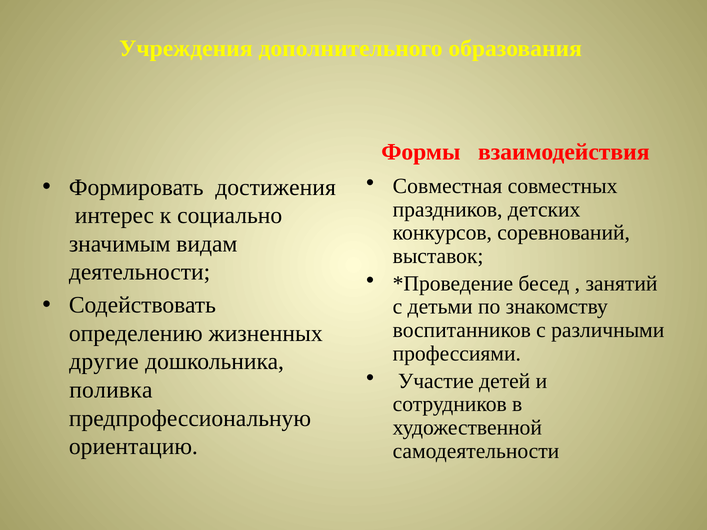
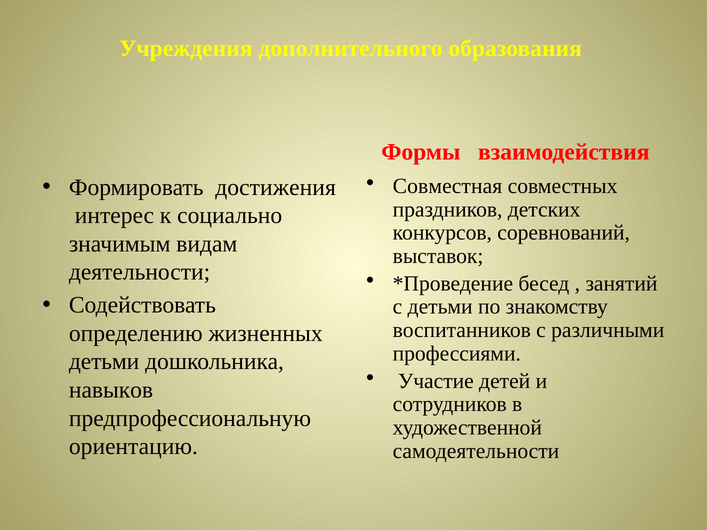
другие at (104, 362): другие -> детьми
поливка: поливка -> навыков
